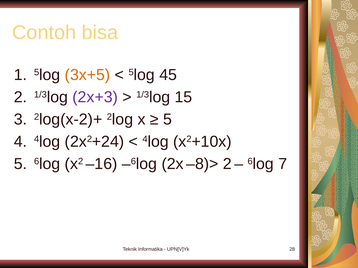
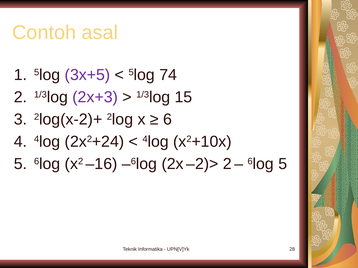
bisa: bisa -> asal
3x+5 colour: orange -> purple
45: 45 -> 74
5 at (167, 120): 5 -> 6
–8)>: –8)> -> –2)>
6log 7: 7 -> 5
